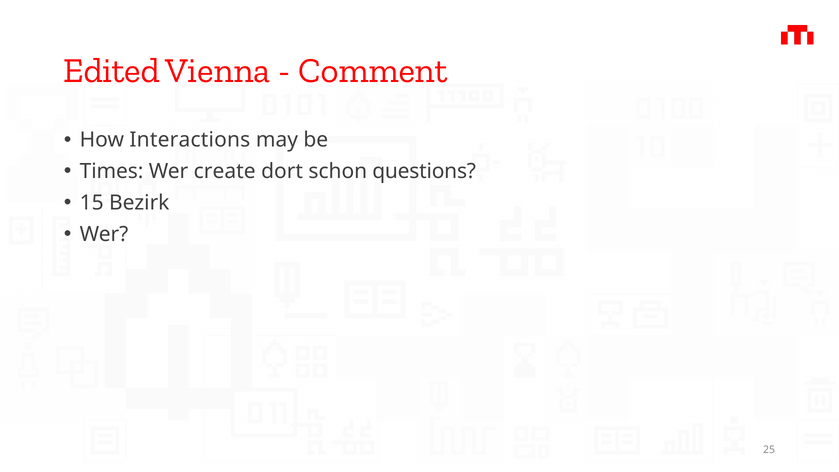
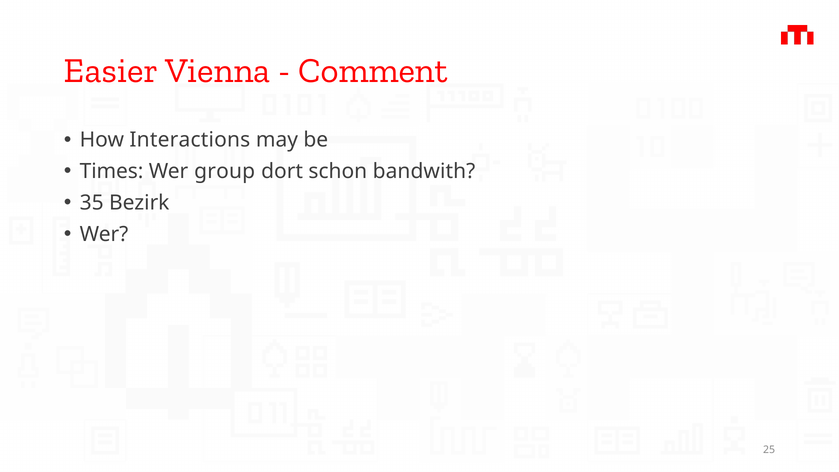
Edited: Edited -> Easier
create: create -> group
questions: questions -> bandwith
15: 15 -> 35
